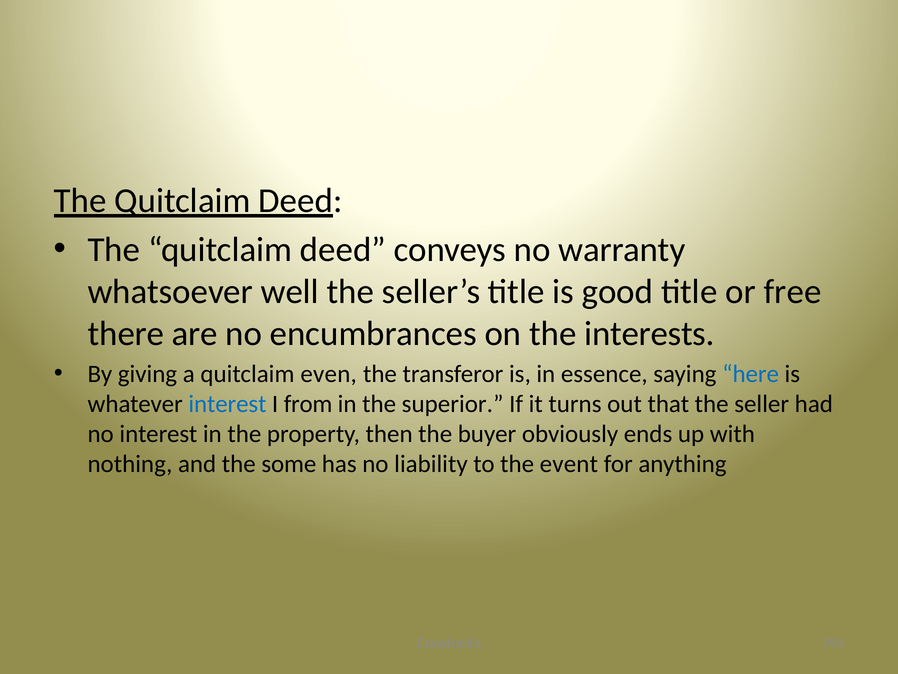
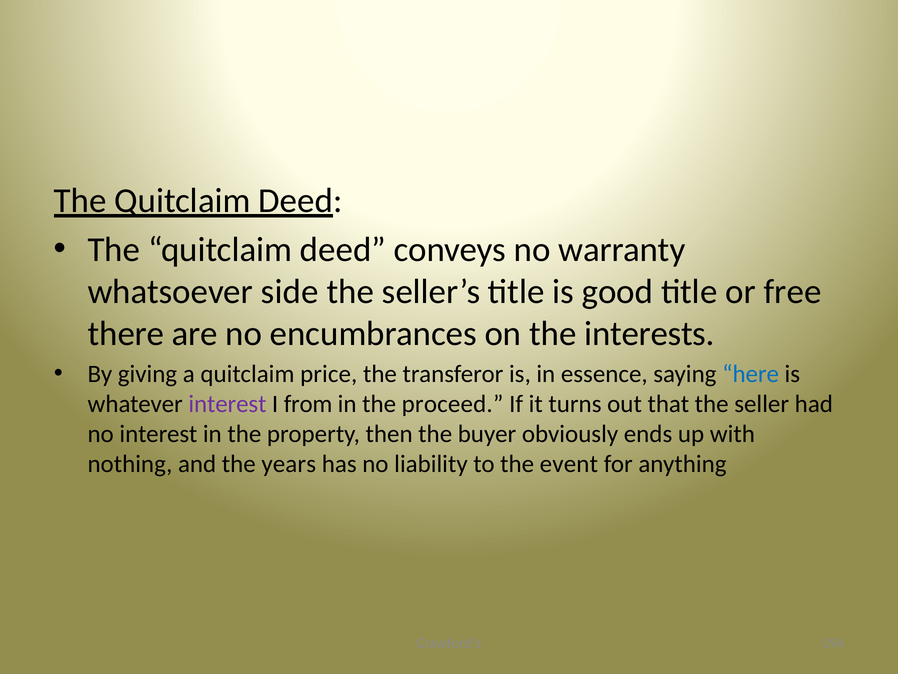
well: well -> side
even: even -> price
interest at (227, 404) colour: blue -> purple
superior: superior -> proceed
some: some -> years
